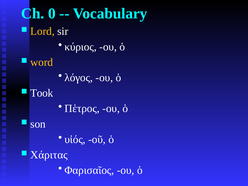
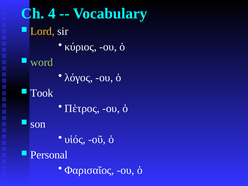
0: 0 -> 4
word colour: yellow -> light green
Χάριτας: Χάριτας -> Personal
